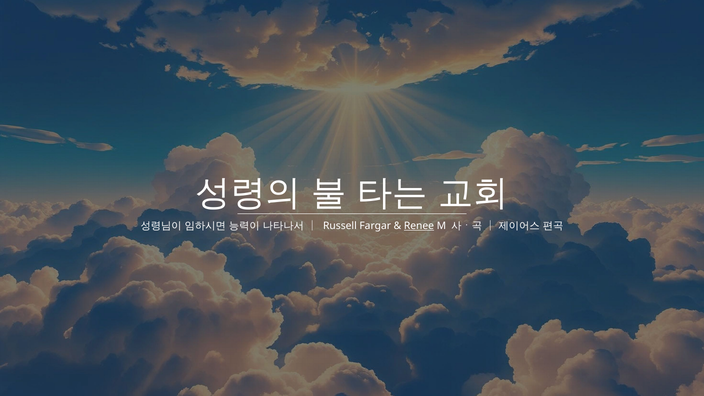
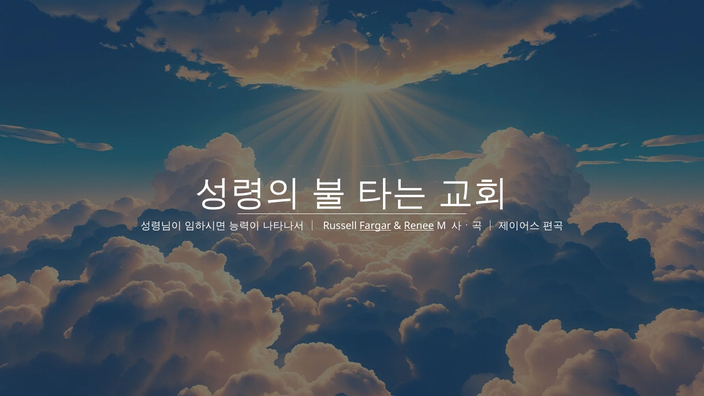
Fargar underline: none -> present
